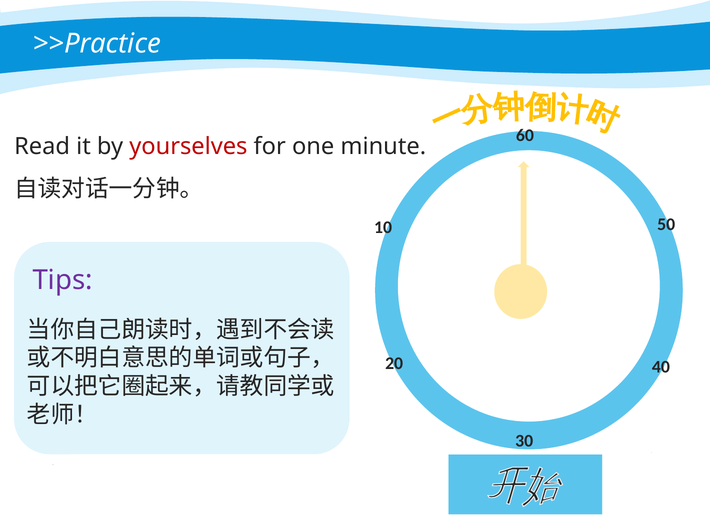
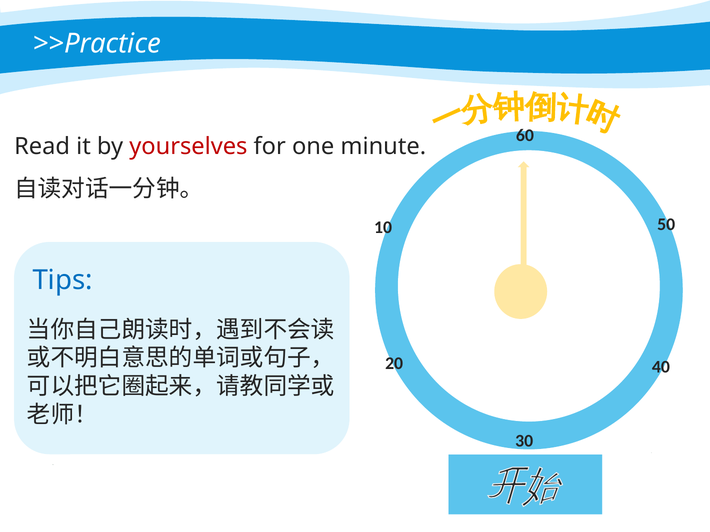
Tips colour: purple -> blue
